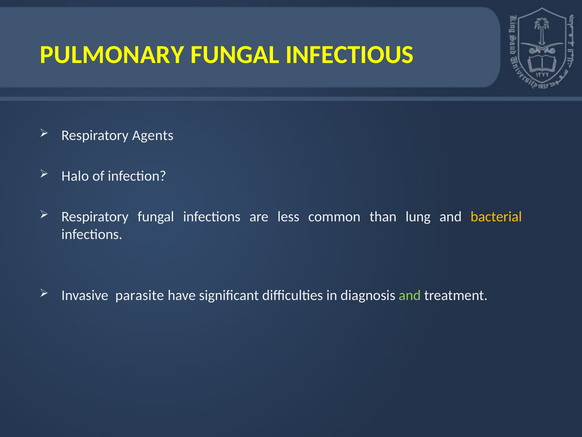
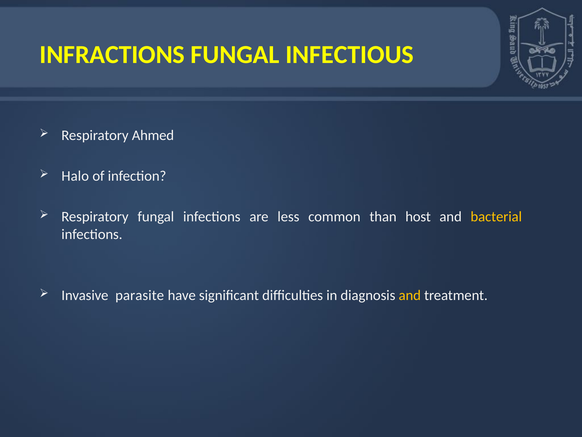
PULMONARY: PULMONARY -> INFRACTIONS
Agents: Agents -> Ahmed
lung: lung -> host
and at (410, 295) colour: light green -> yellow
